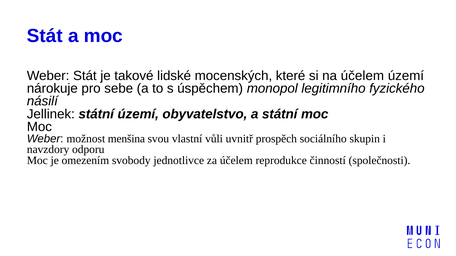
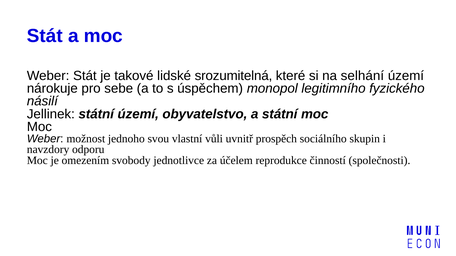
mocenských: mocenských -> srozumitelná
na účelem: účelem -> selhání
menšina: menšina -> jednoho
